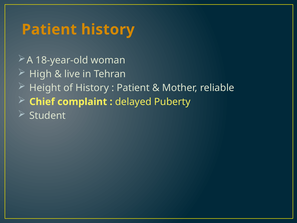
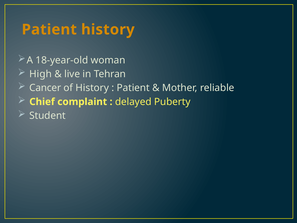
Height: Height -> Cancer
